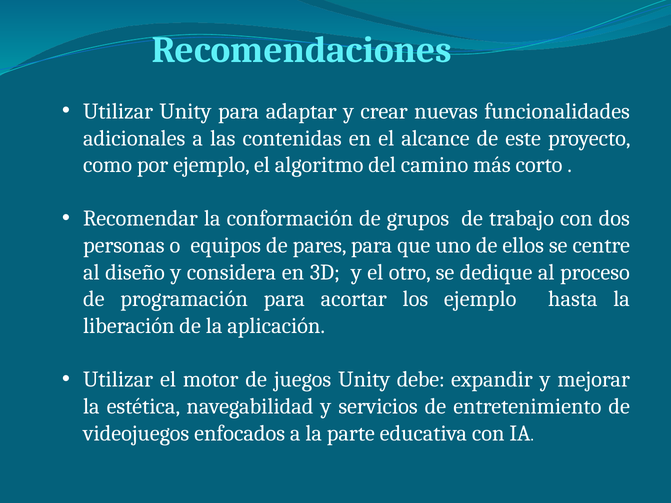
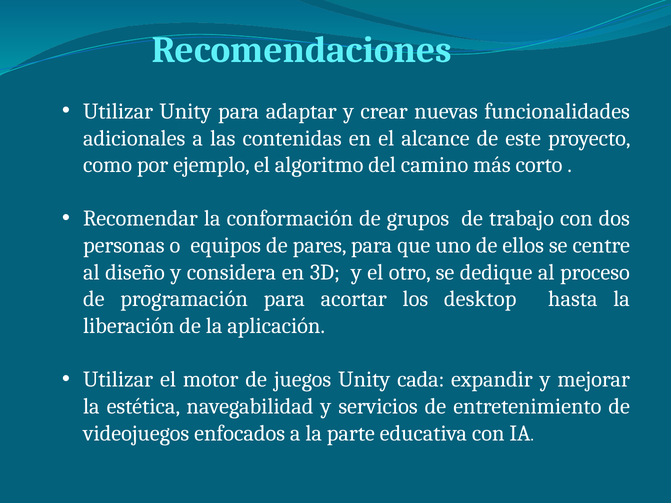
los ejemplo: ejemplo -> desktop
debe: debe -> cada
